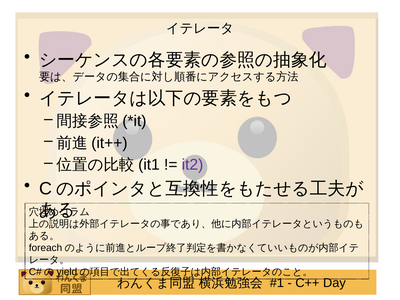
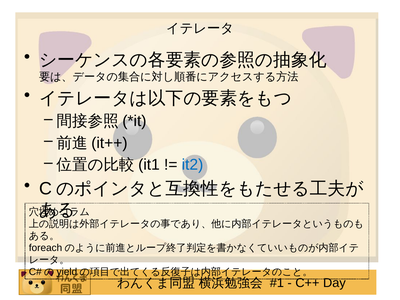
it2 colour: purple -> blue
